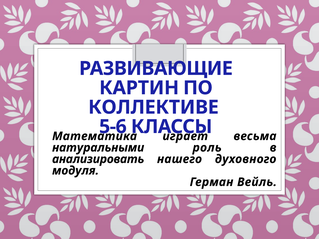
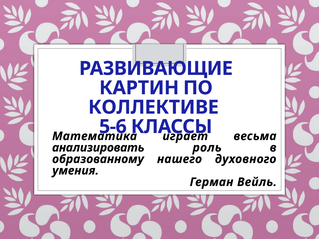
натуральными: натуральными -> анализировать
анализировать: анализировать -> образованному
модуля: модуля -> умения
